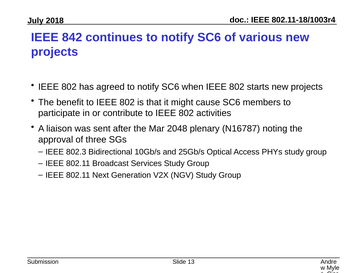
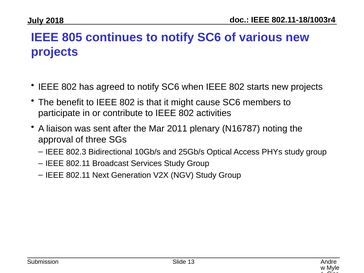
842: 842 -> 805
2048: 2048 -> 2011
